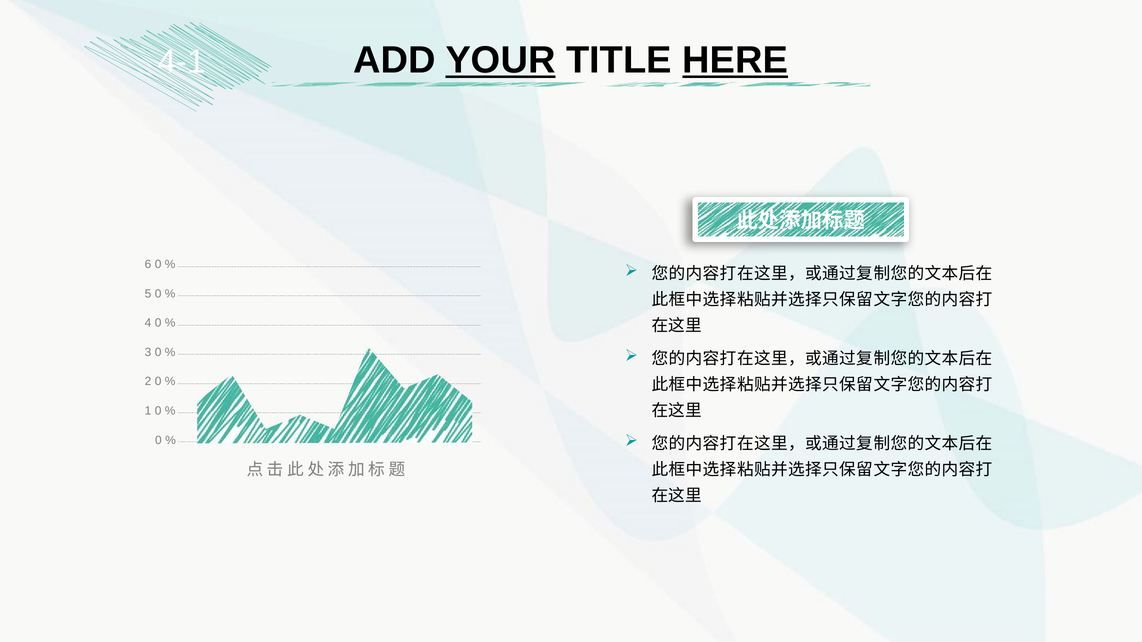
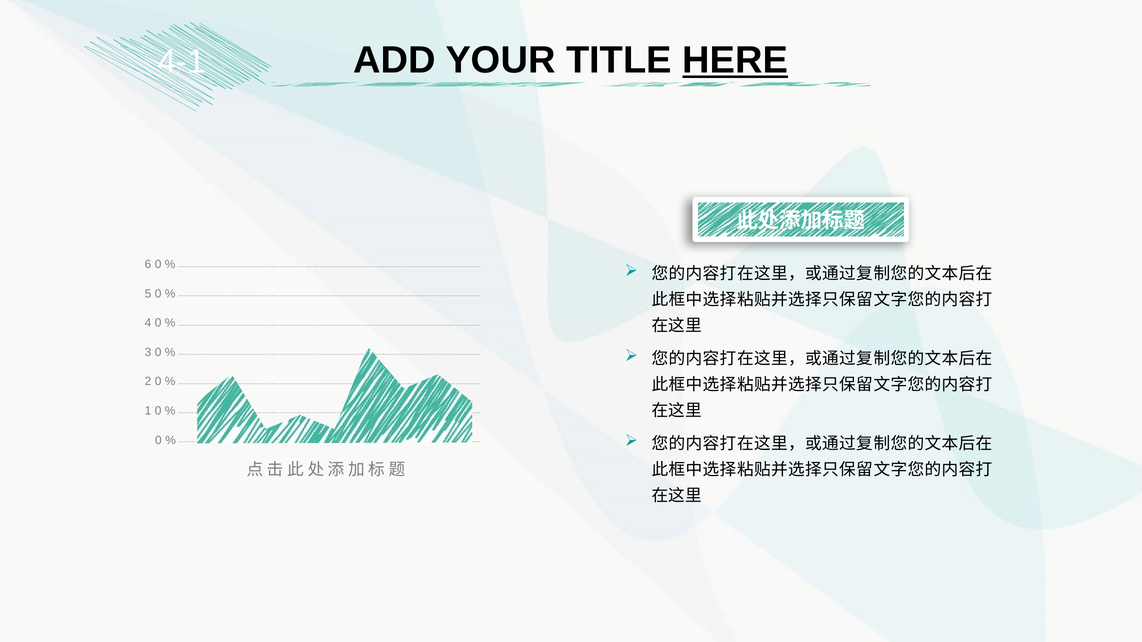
YOUR underline: present -> none
